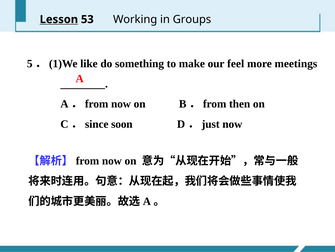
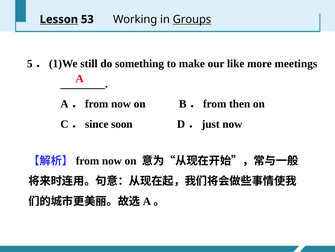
Groups underline: none -> present
like: like -> still
feel: feel -> like
